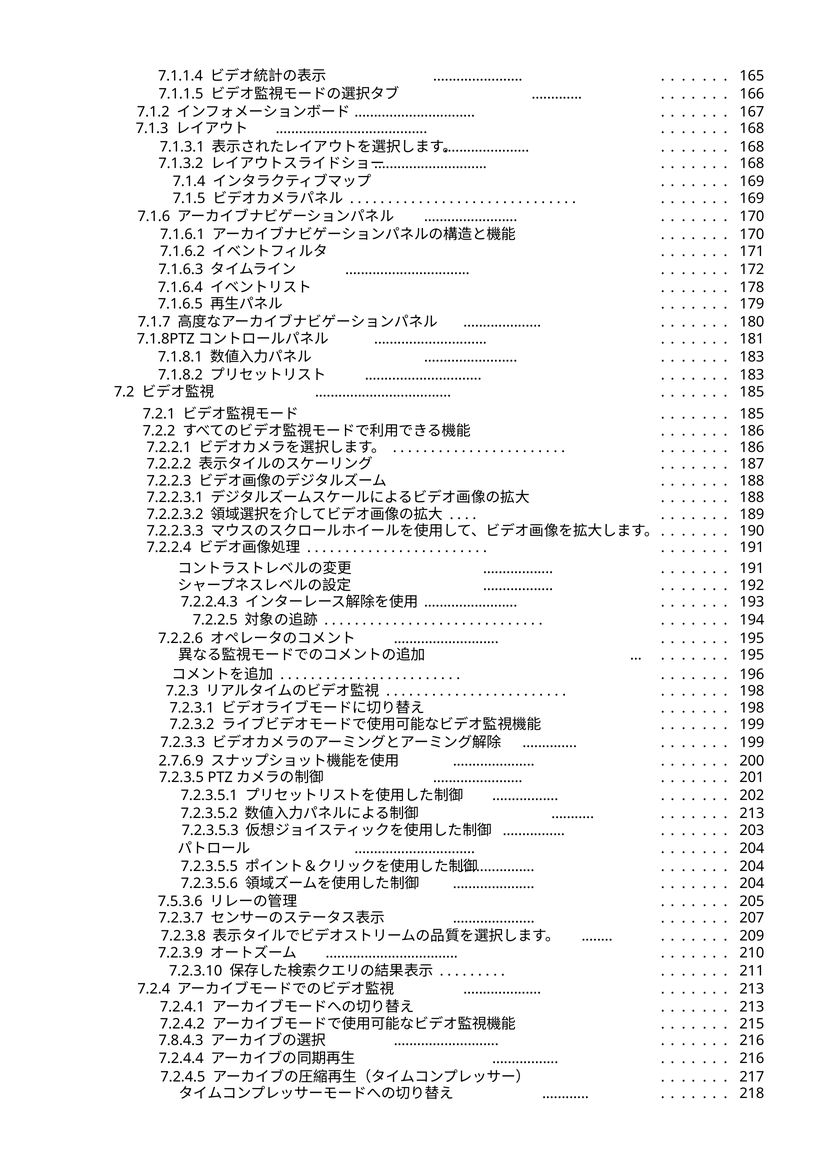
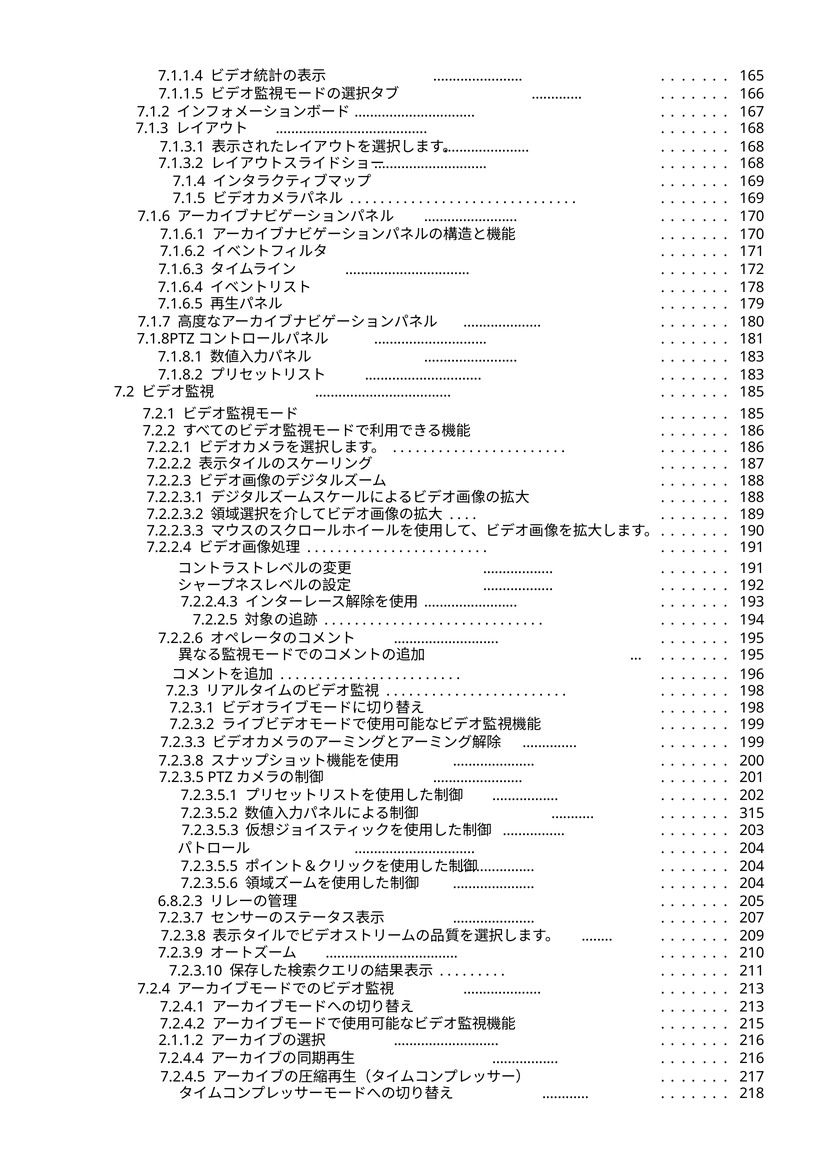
2.7.6.9 at (181, 761): 2.7.6.9 -> 7.2.3.8
213 at (752, 814): 213 -> 315
7.5.3.6: 7.5.3.6 -> 6.8.2.3
7.8.4.3: 7.8.4.3 -> 2.1.1.2
